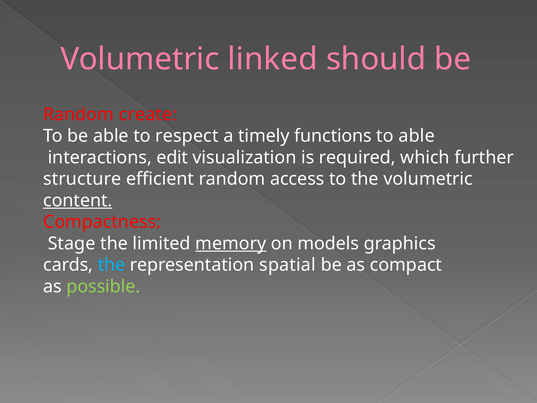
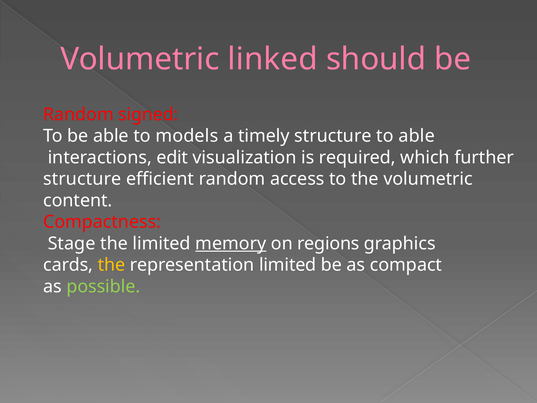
create: create -> signed
respect: respect -> models
timely functions: functions -> structure
content underline: present -> none
models: models -> regions
the at (112, 265) colour: light blue -> yellow
representation spatial: spatial -> limited
